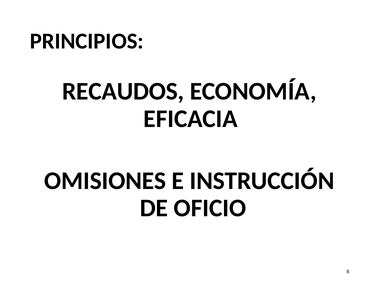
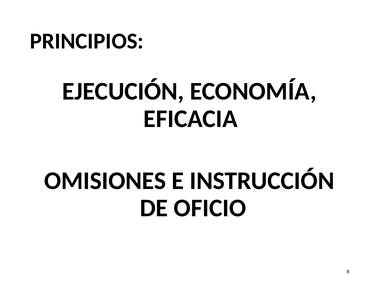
RECAUDOS: RECAUDOS -> EJECUCIÓN
